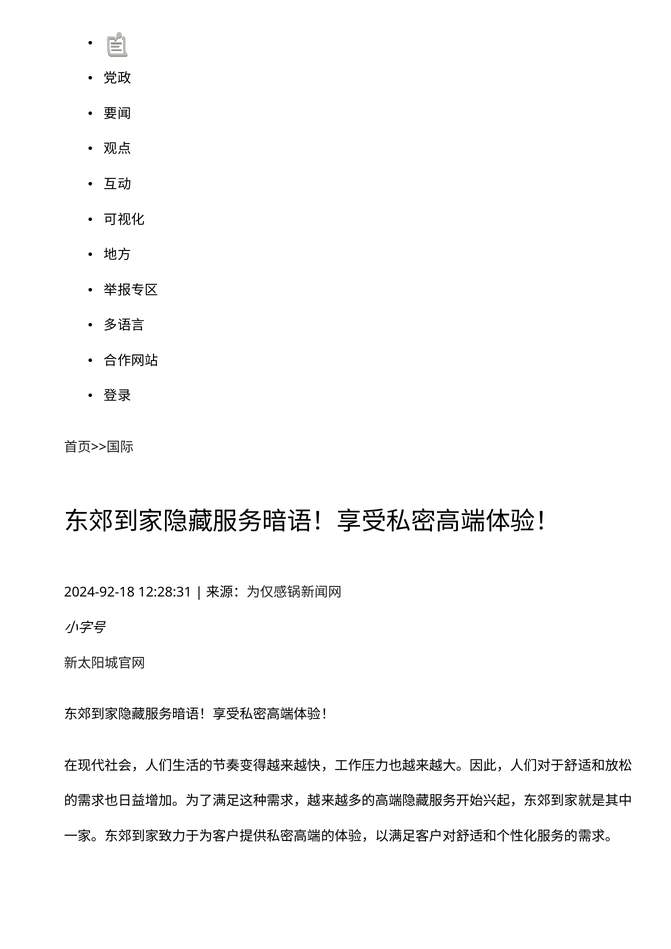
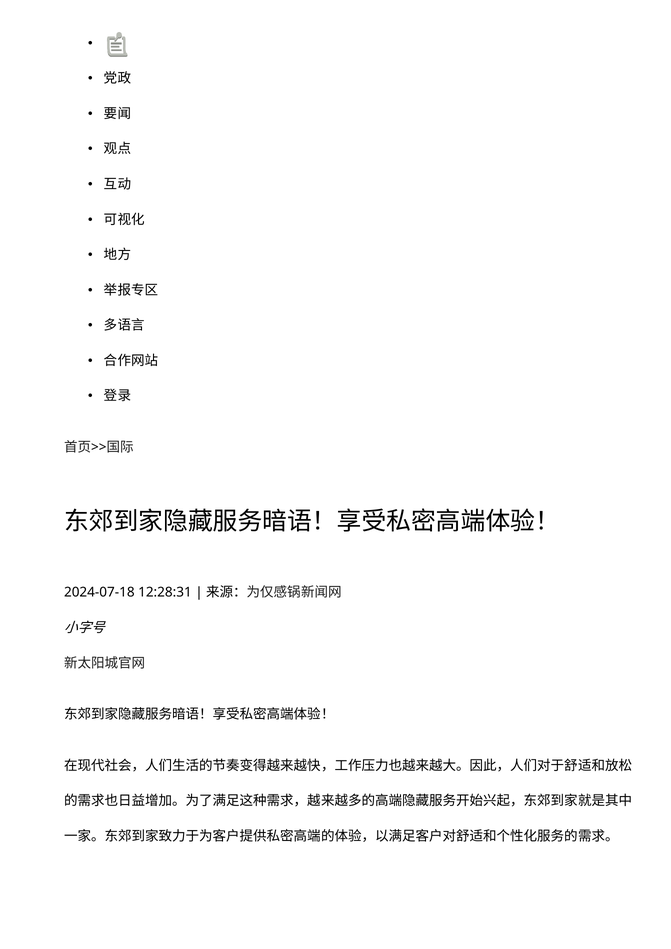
2024-92-18: 2024-92-18 -> 2024-07-18
